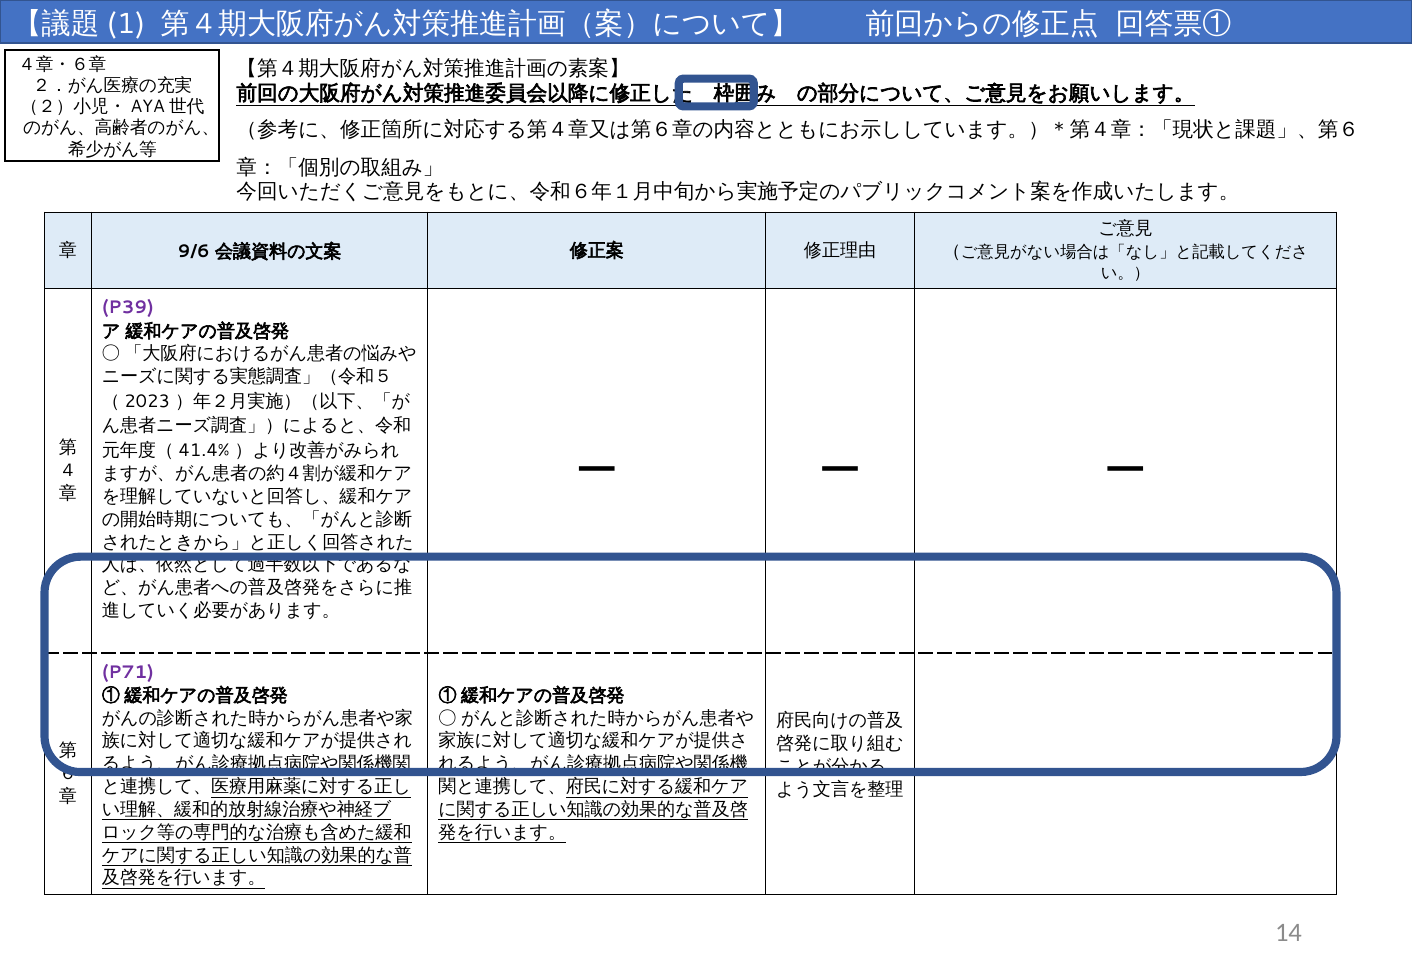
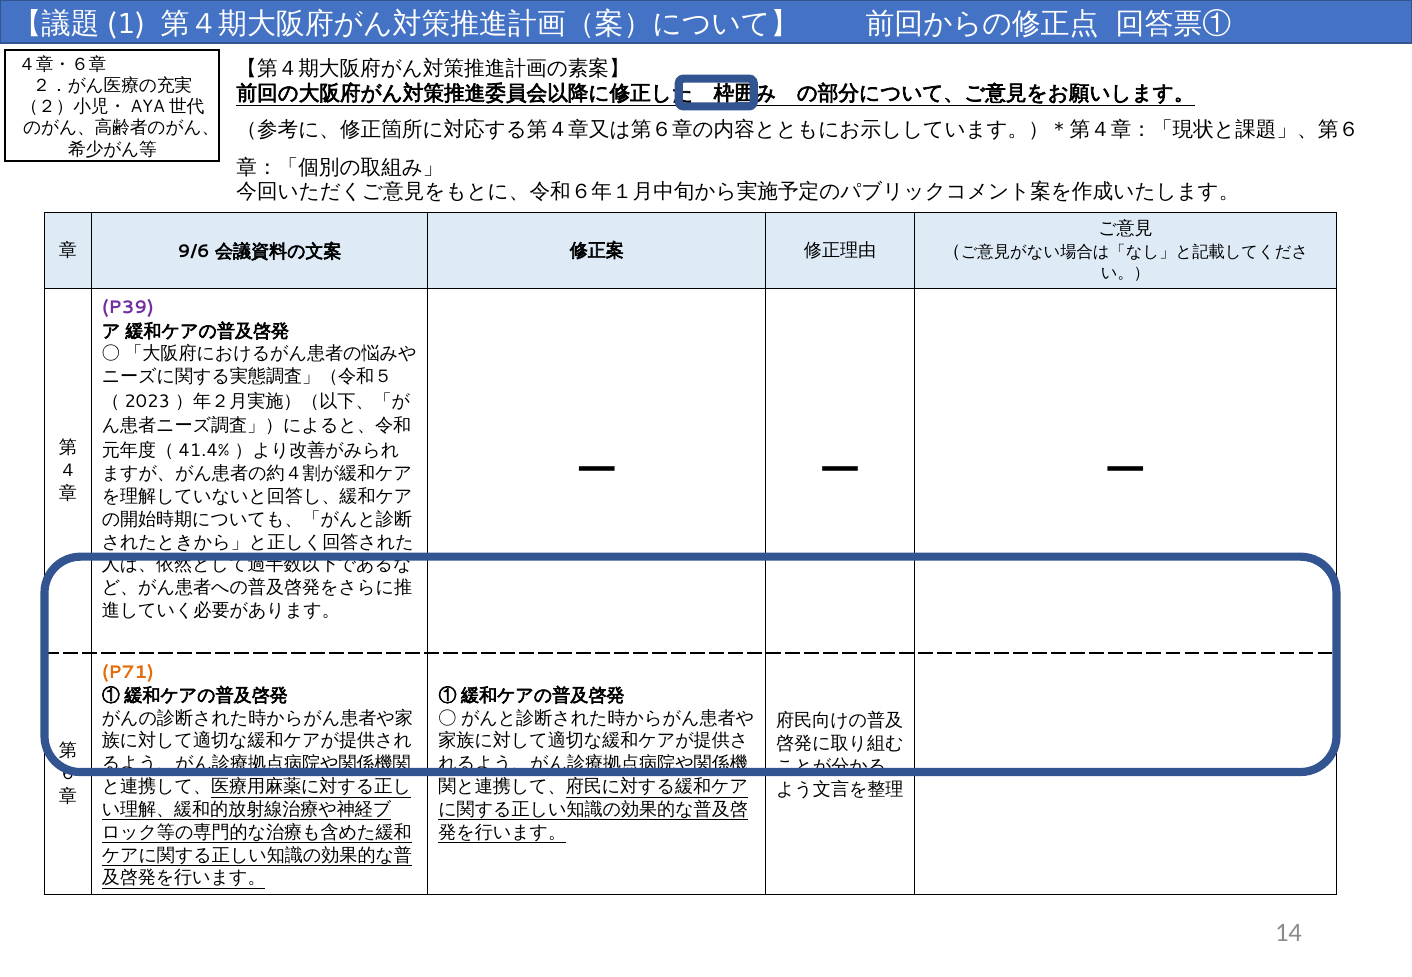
P71 colour: purple -> orange
